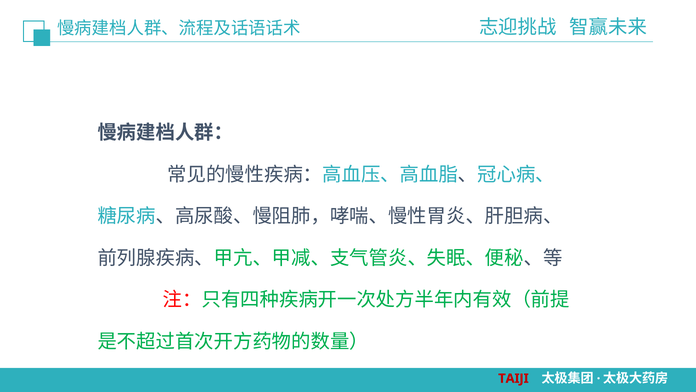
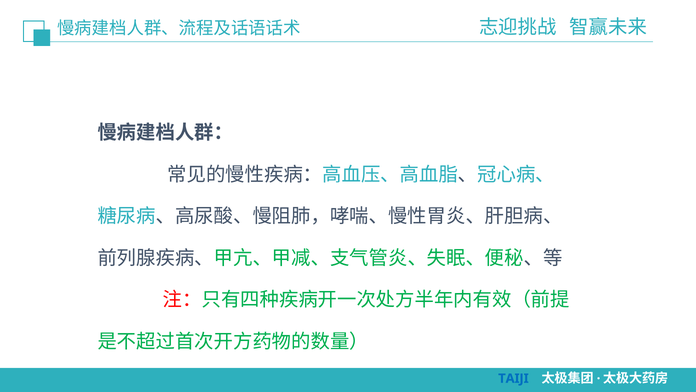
TAIJI colour: red -> blue
